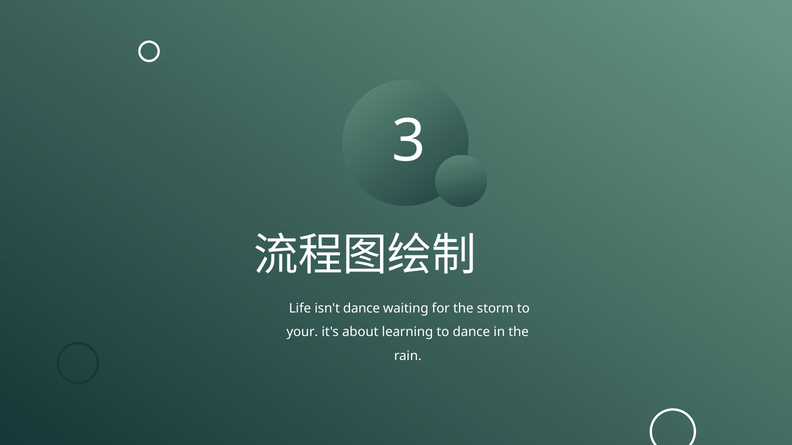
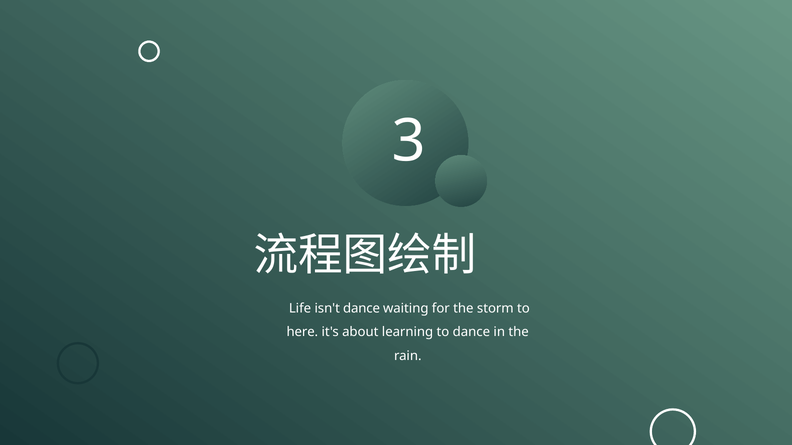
your: your -> here
